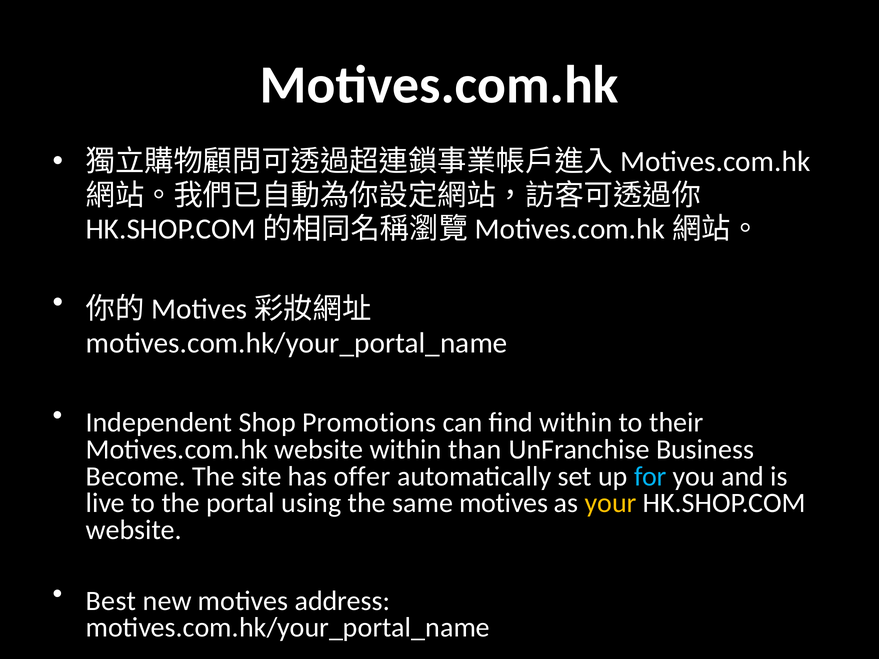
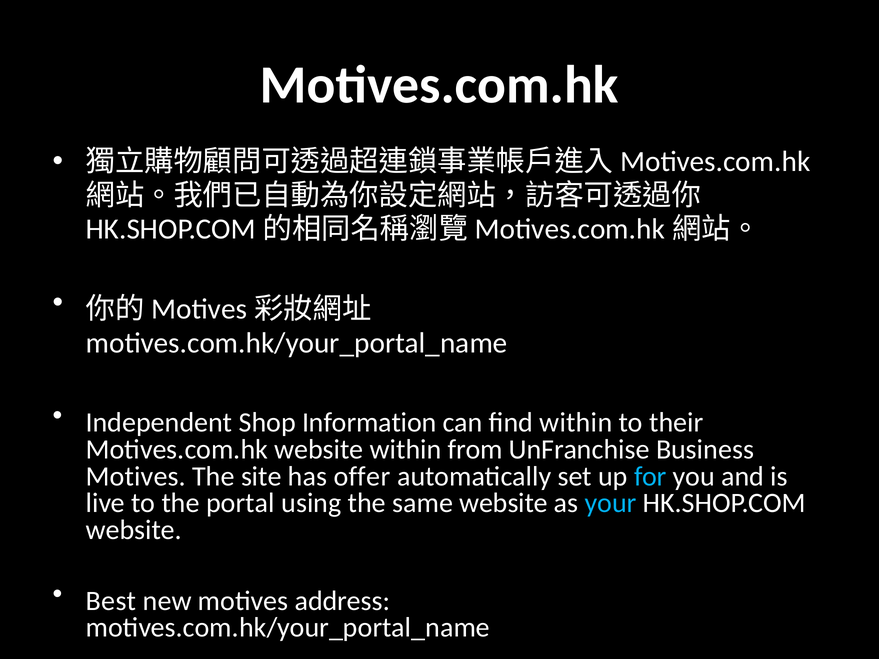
Promotions: Promotions -> Information
than: than -> from
Become at (136, 476): Become -> Motives
same motives: motives -> website
your colour: yellow -> light blue
